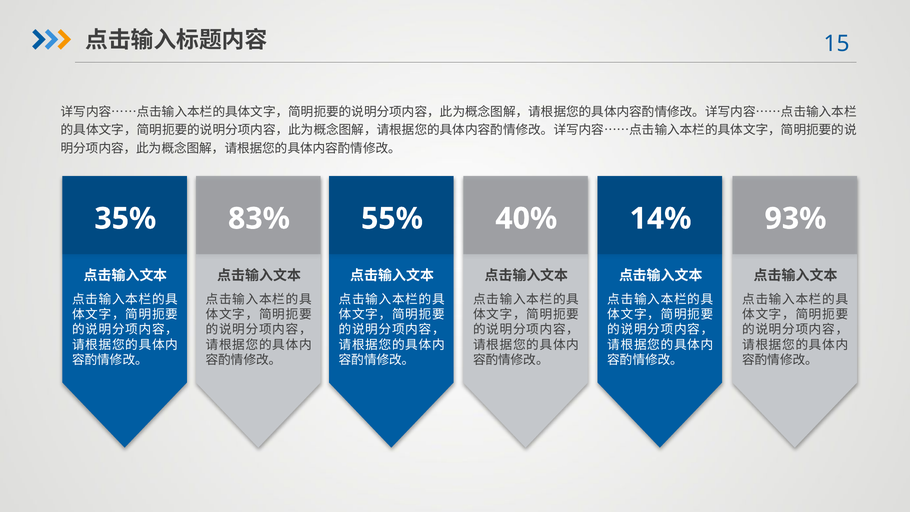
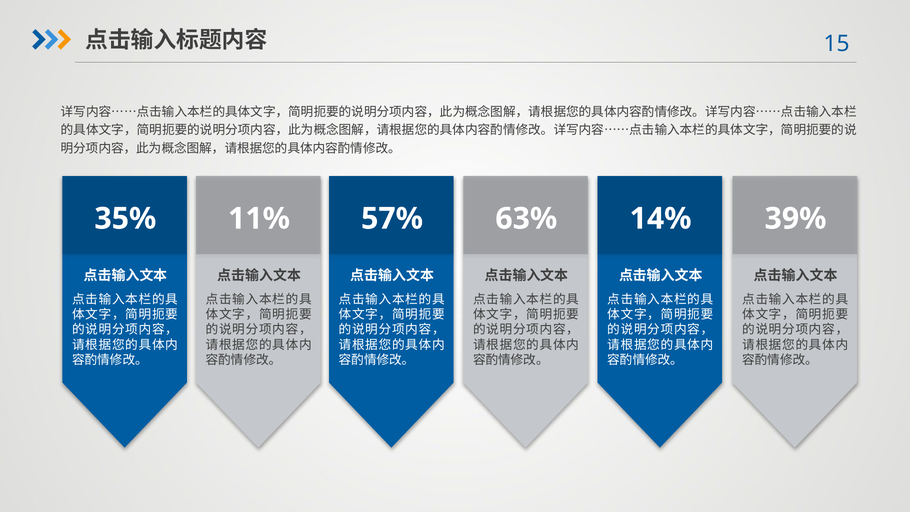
83%: 83% -> 11%
55%: 55% -> 57%
40%: 40% -> 63%
93%: 93% -> 39%
